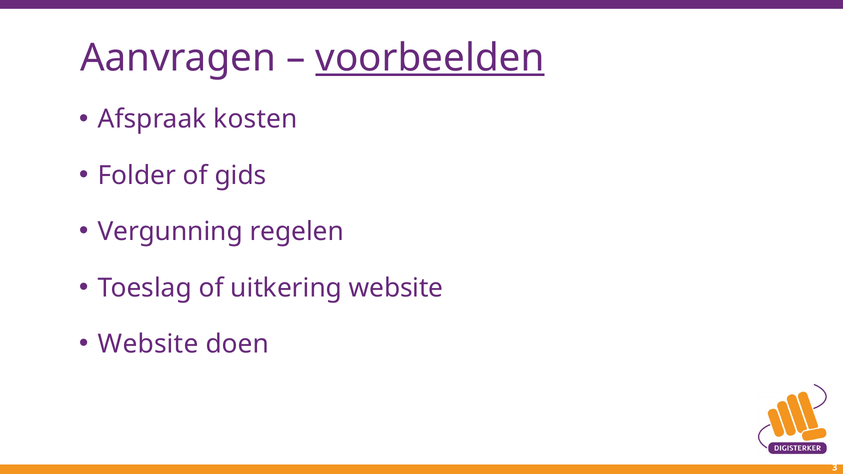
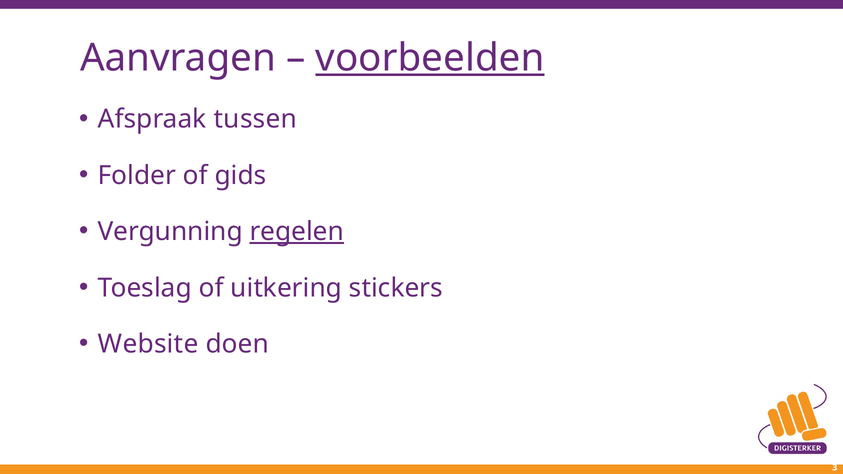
kosten: kosten -> tussen
regelen underline: none -> present
uitkering website: website -> stickers
